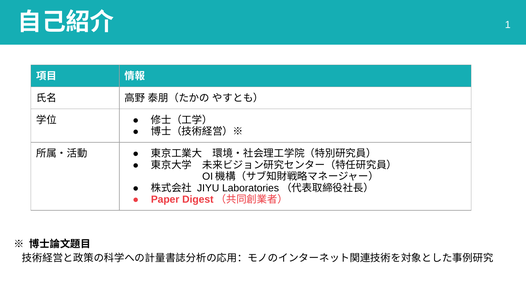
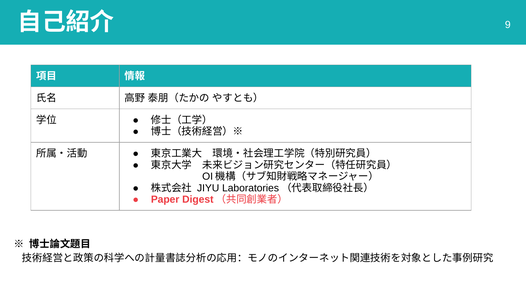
1: 1 -> 9
